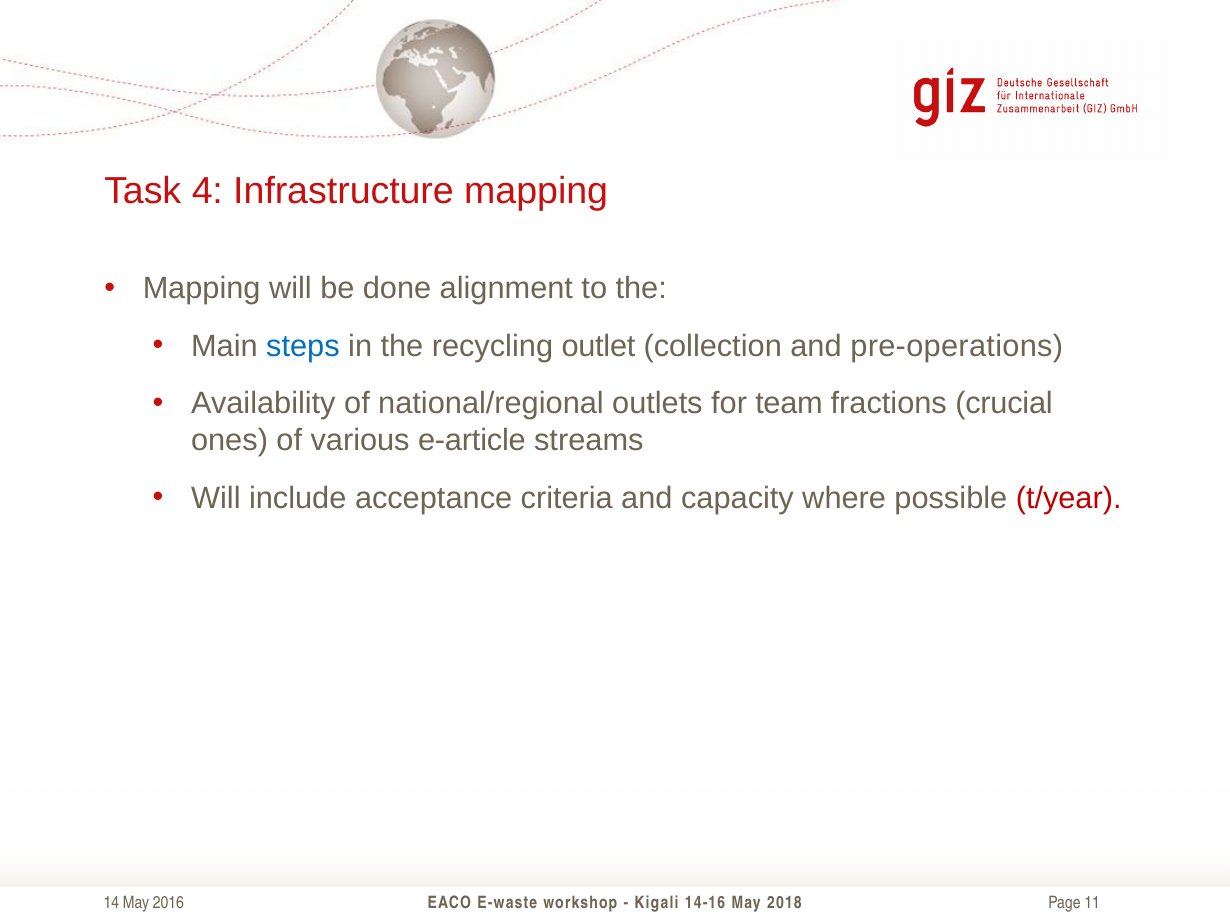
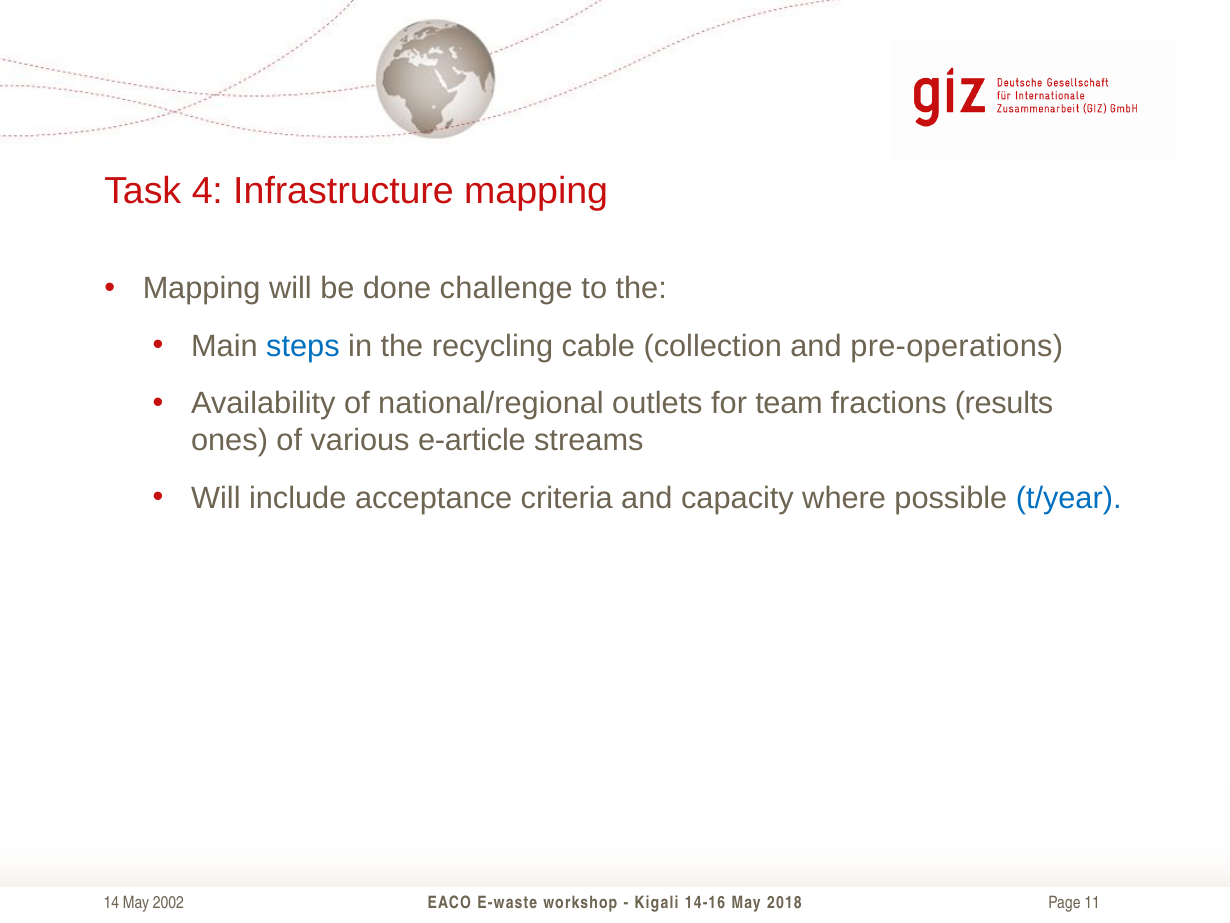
alignment: alignment -> challenge
outlet: outlet -> cable
crucial: crucial -> results
t/year colour: red -> blue
2016: 2016 -> 2002
